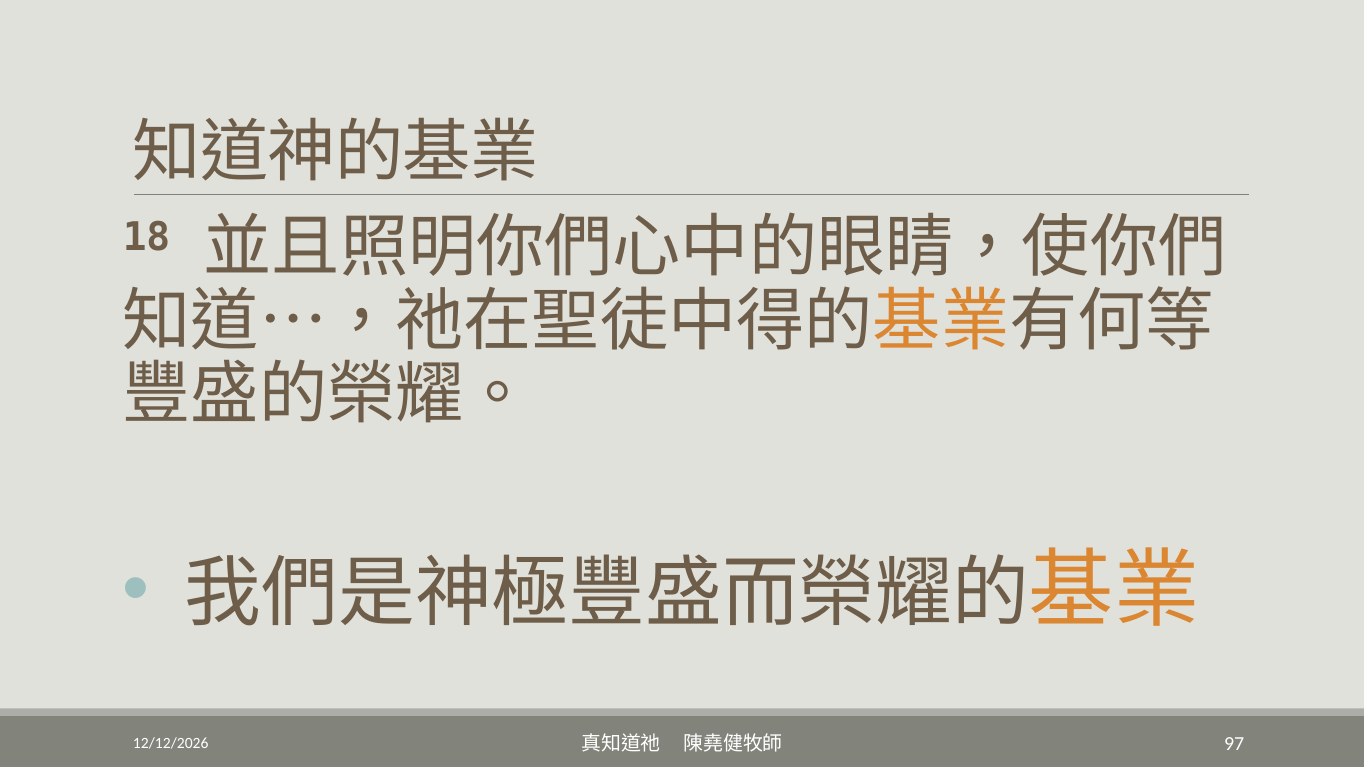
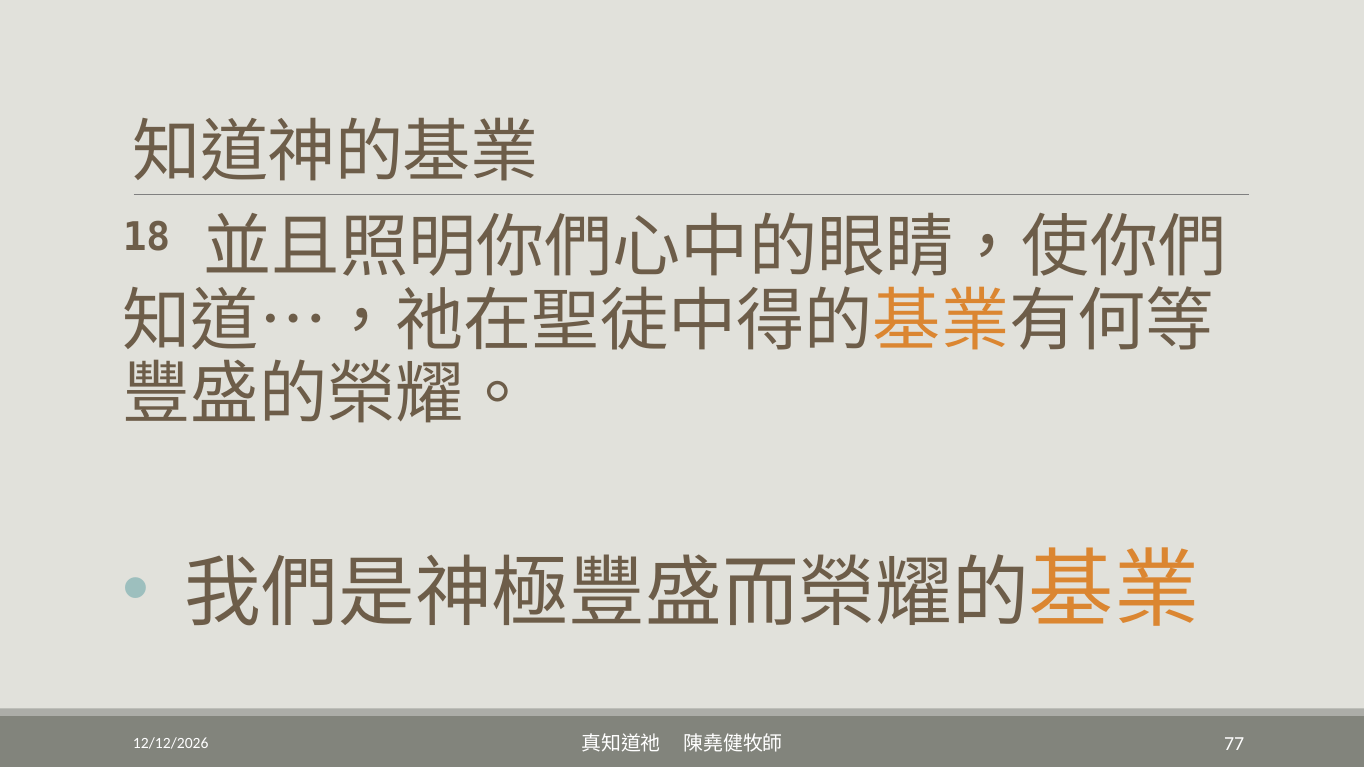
97: 97 -> 77
